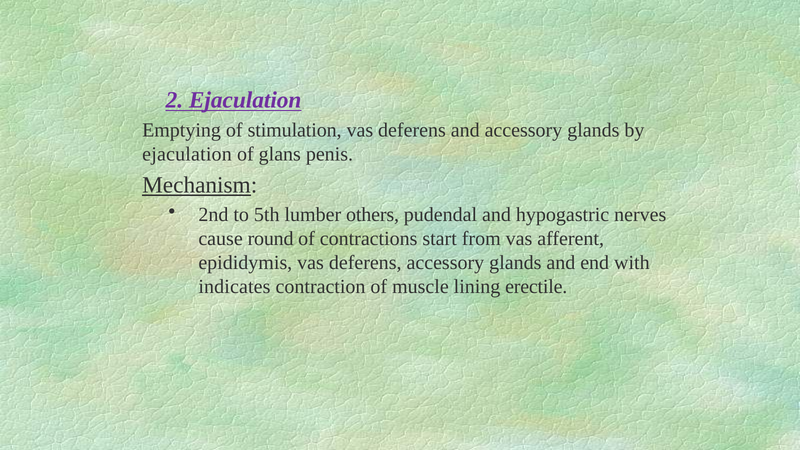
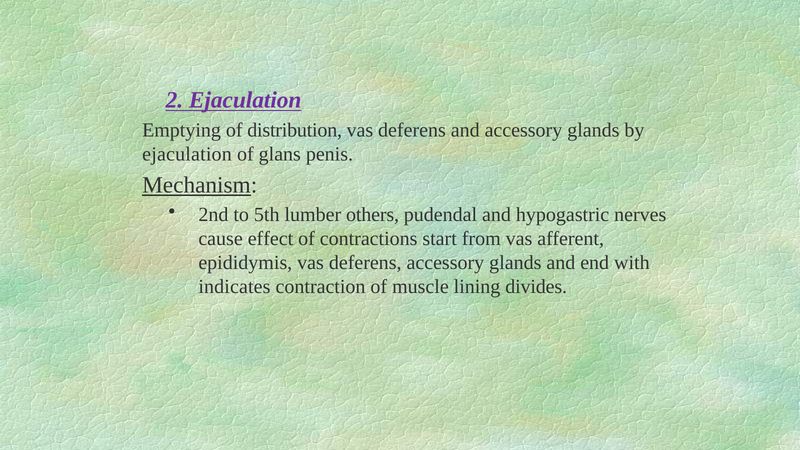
stimulation: stimulation -> distribution
round: round -> effect
erectile: erectile -> divides
